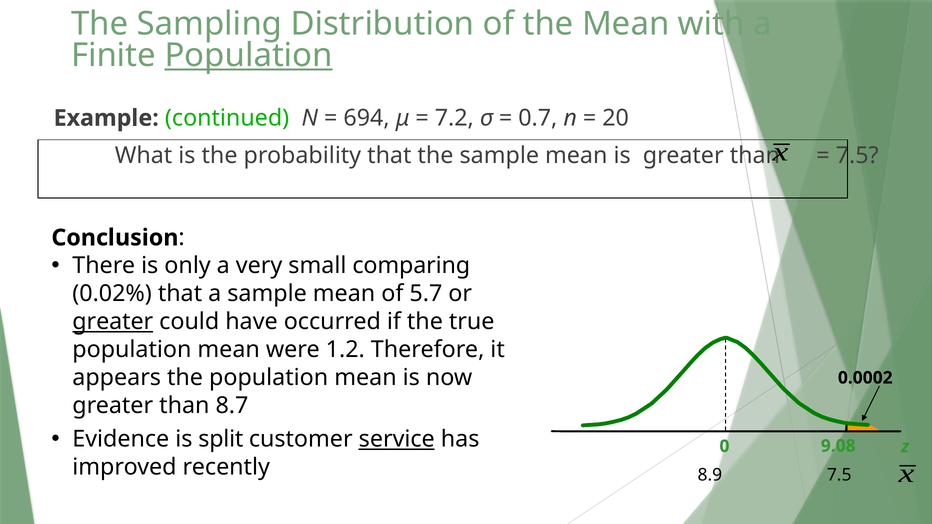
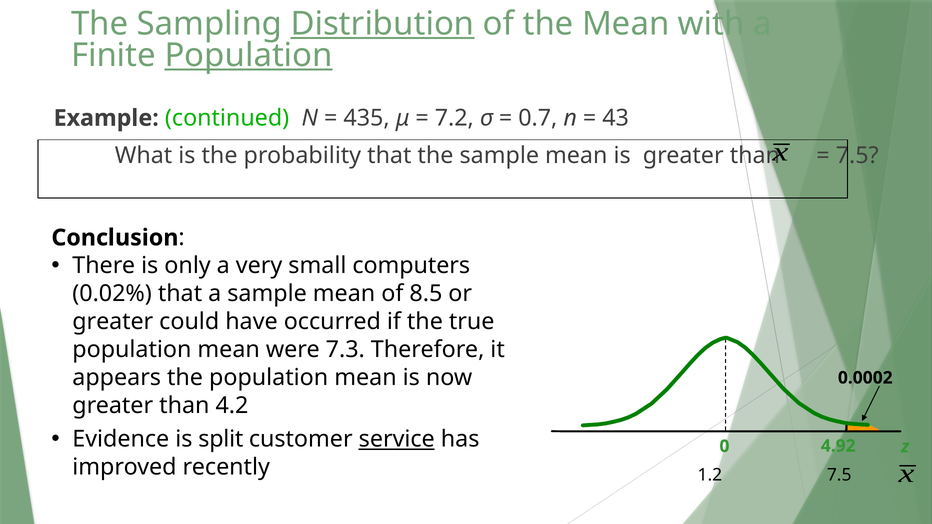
Distribution underline: none -> present
694: 694 -> 435
20: 20 -> 43
comparing: comparing -> computers
5.7: 5.7 -> 8.5
greater at (113, 322) underline: present -> none
1.2: 1.2 -> 7.3
8.7: 8.7 -> 4.2
9.08: 9.08 -> 4.92
8.9: 8.9 -> 1.2
